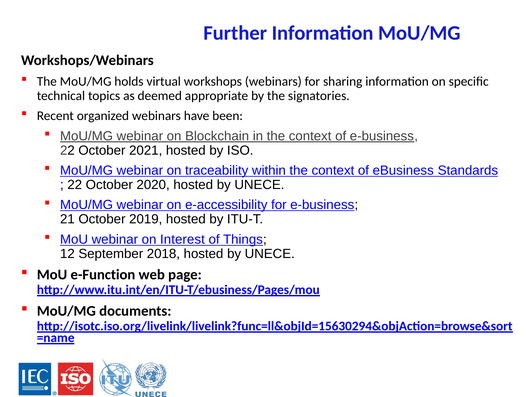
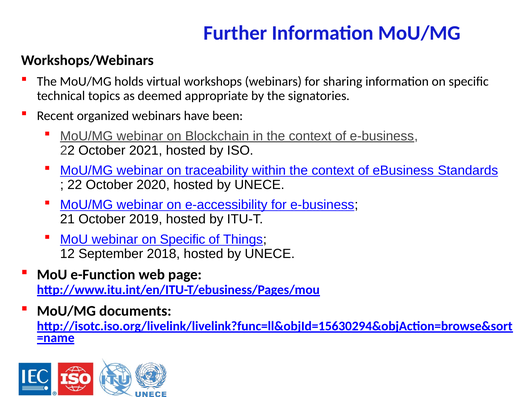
webinar on Interest: Interest -> Specific
